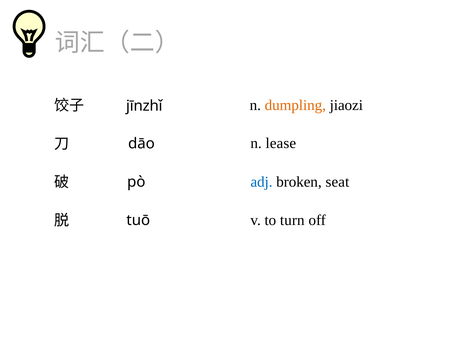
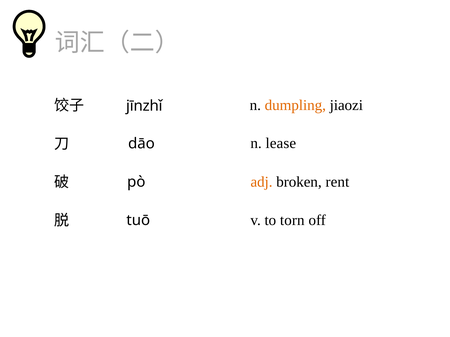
adj colour: blue -> orange
seat: seat -> rent
turn: turn -> torn
